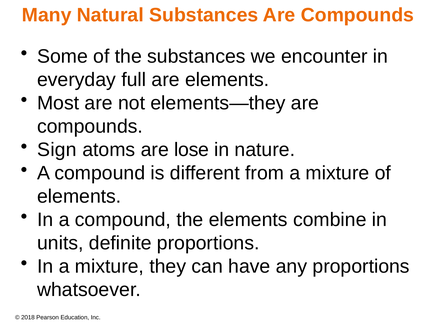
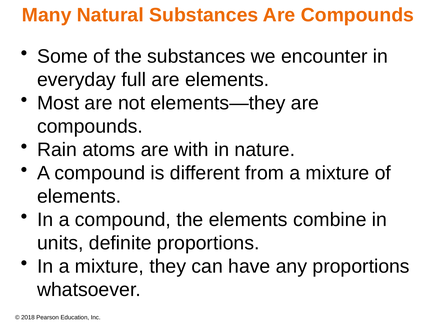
Sign: Sign -> Rain
lose: lose -> with
